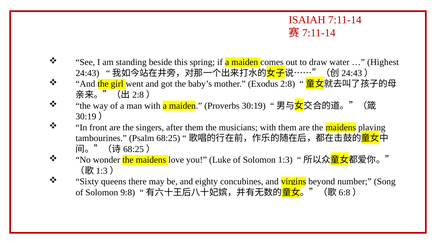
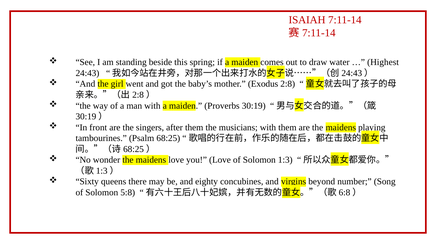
you Luke: Luke -> Love
9:8: 9:8 -> 5:8
